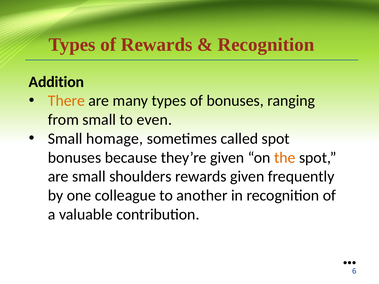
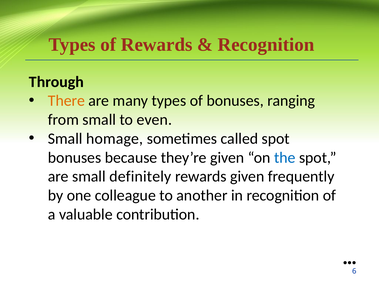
Addition: Addition -> Through
the colour: orange -> blue
shoulders: shoulders -> definitely
